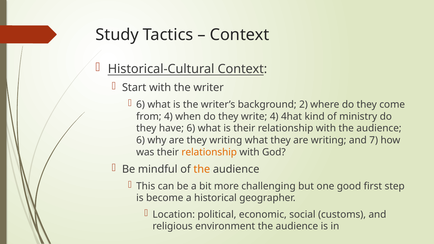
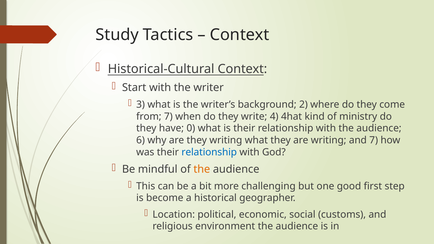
6 at (141, 105): 6 -> 3
from 4: 4 -> 7
have 6: 6 -> 0
relationship at (209, 152) colour: orange -> blue
